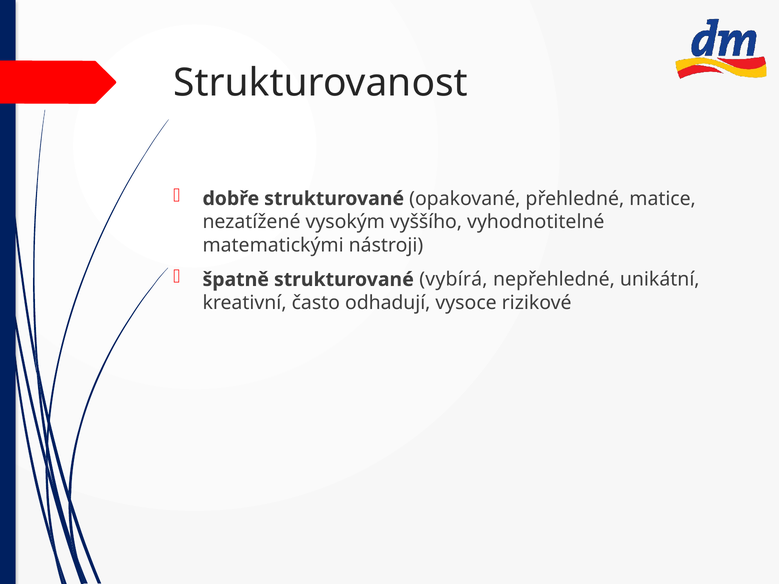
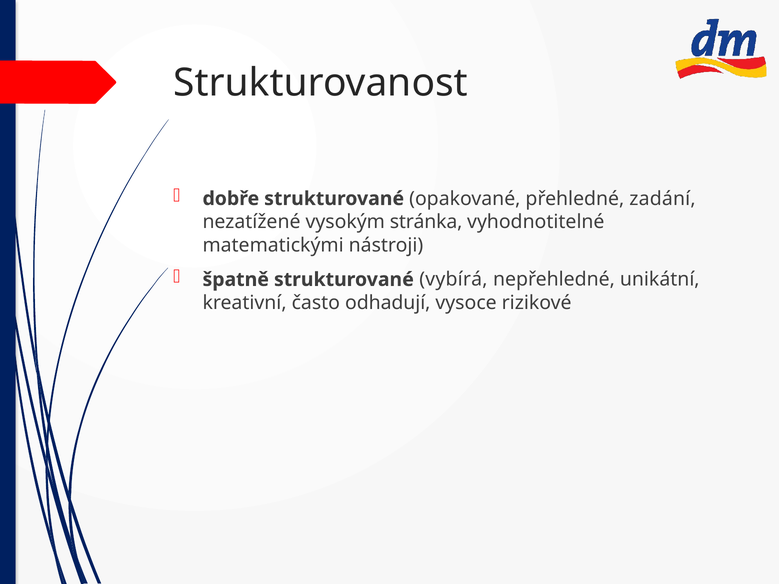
matice: matice -> zadání
vyššího: vyššího -> stránka
